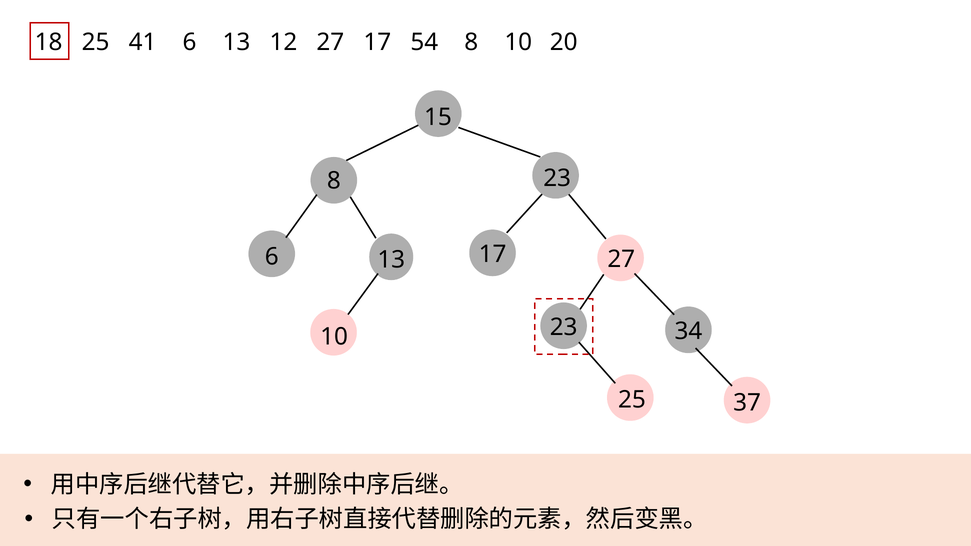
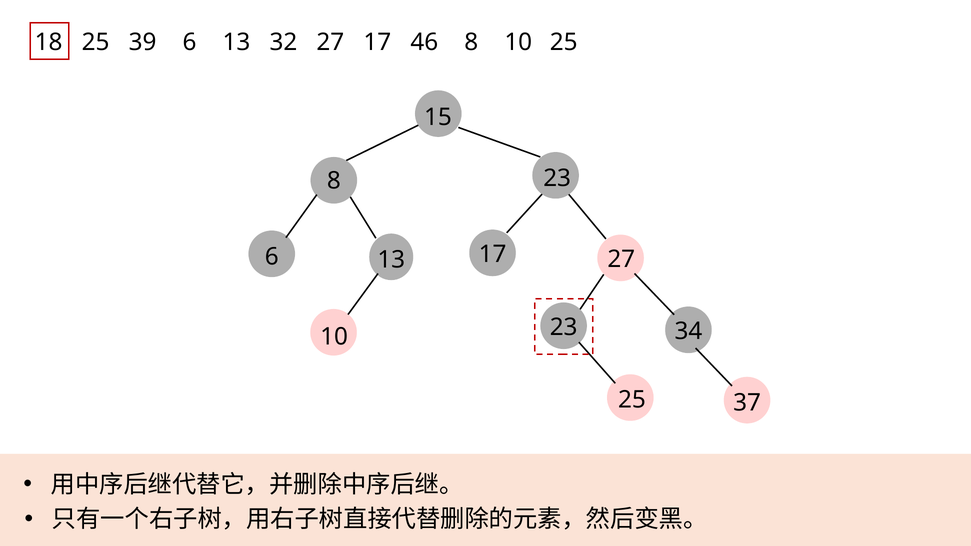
41: 41 -> 39
12: 12 -> 32
54: 54 -> 46
8 10 20: 20 -> 25
